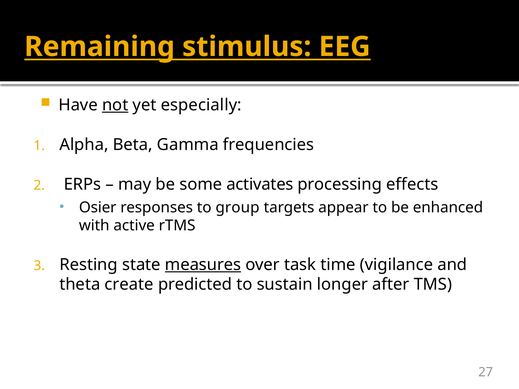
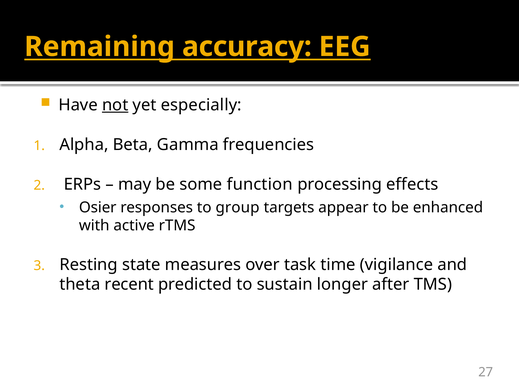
stimulus: stimulus -> accuracy
activates: activates -> function
measures underline: present -> none
create: create -> recent
